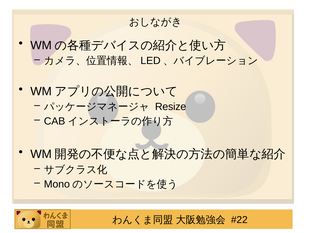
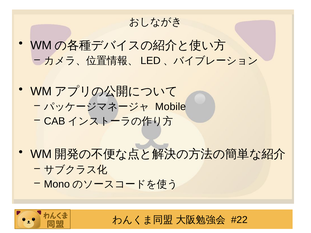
Resize: Resize -> Mobile
